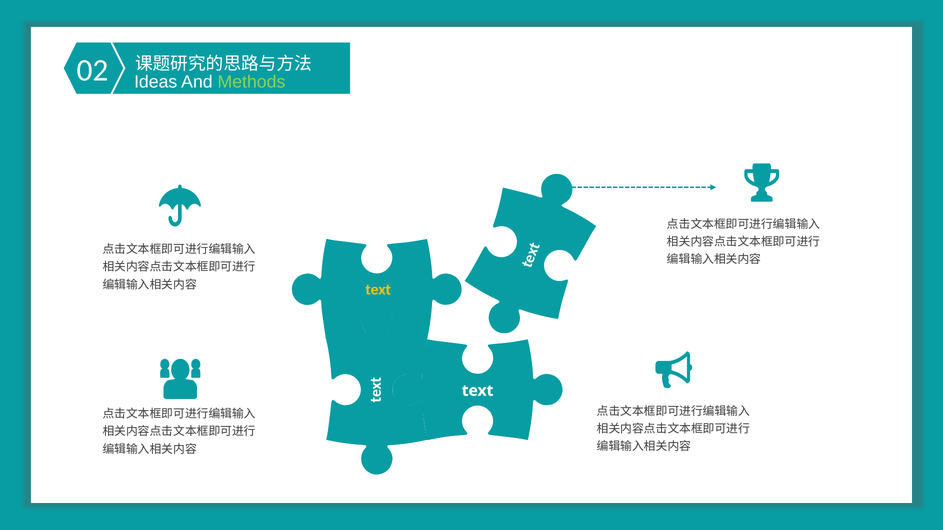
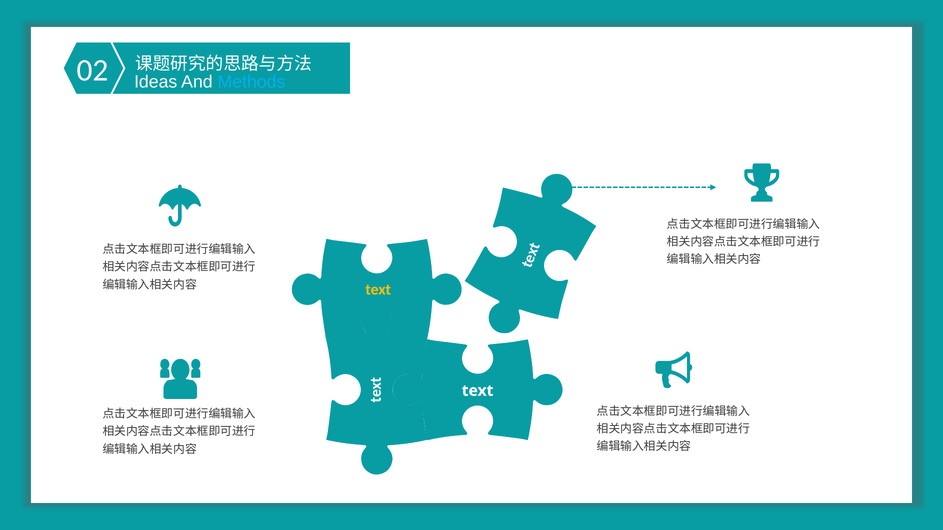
Methods colour: light green -> light blue
